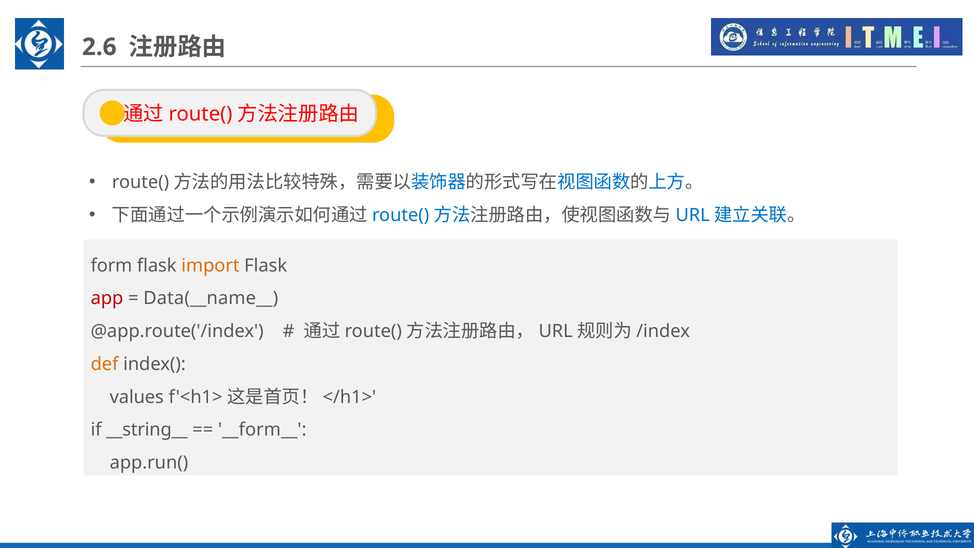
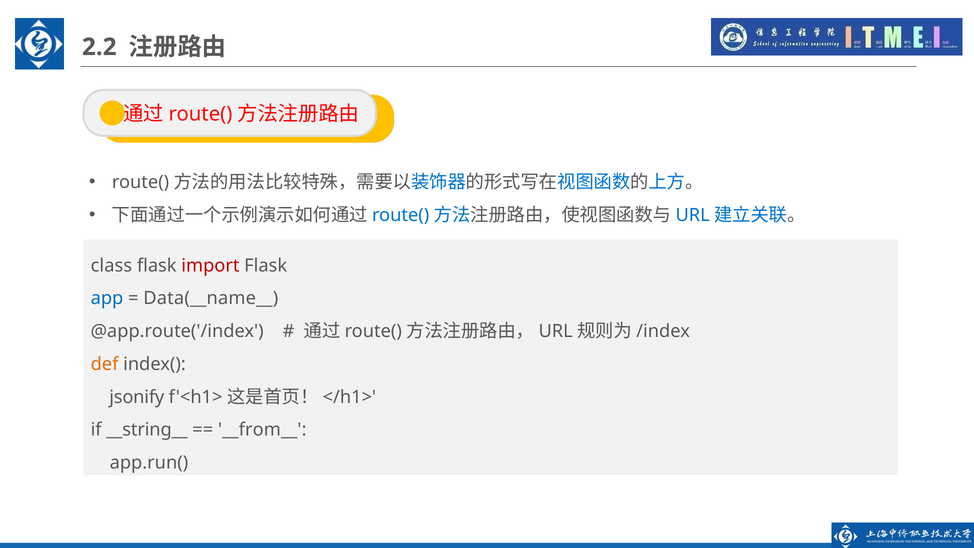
2.6: 2.6 -> 2.2
form: form -> class
import colour: orange -> red
app colour: red -> blue
values: values -> jsonify
__form__: __form__ -> __from__
